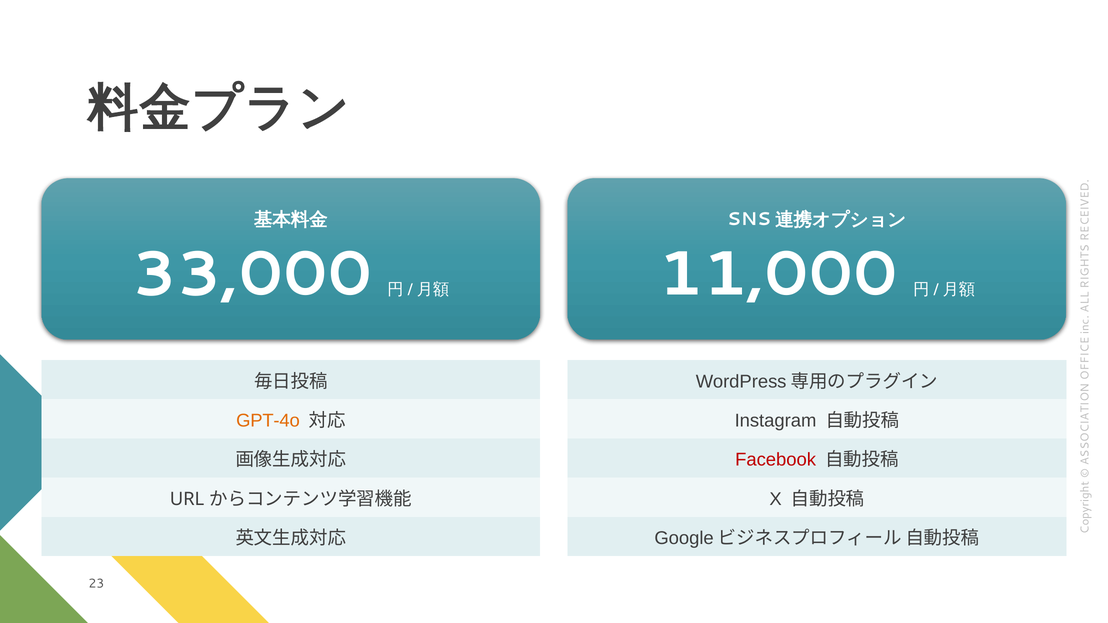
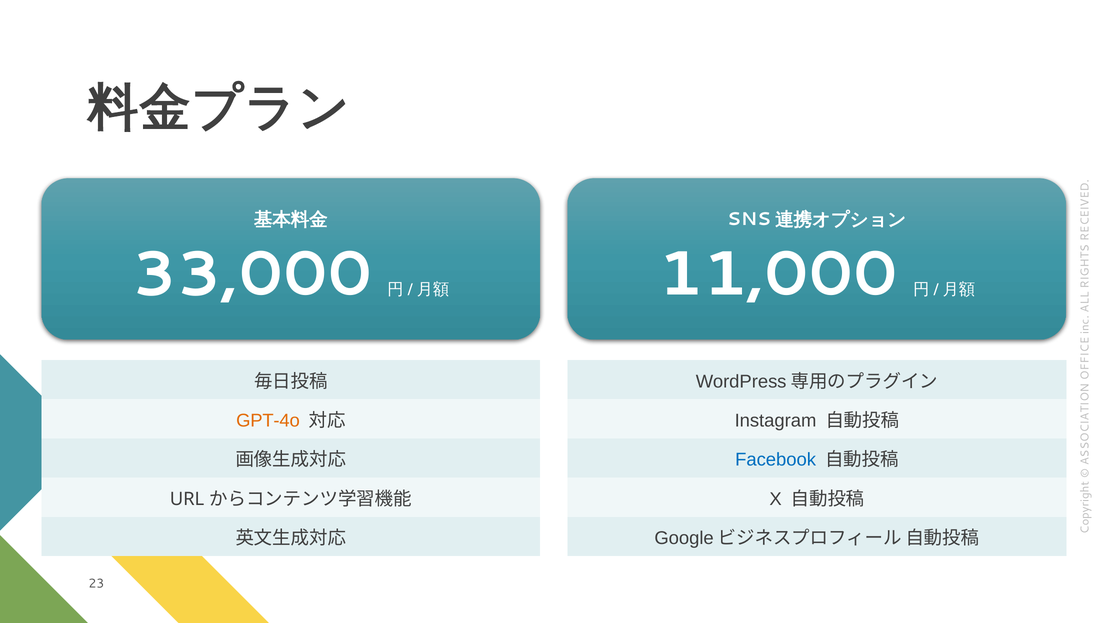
Facebook colour: red -> blue
